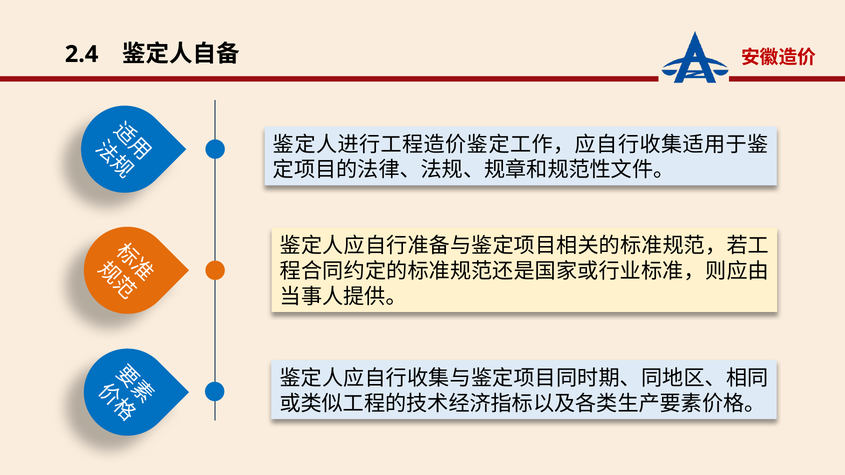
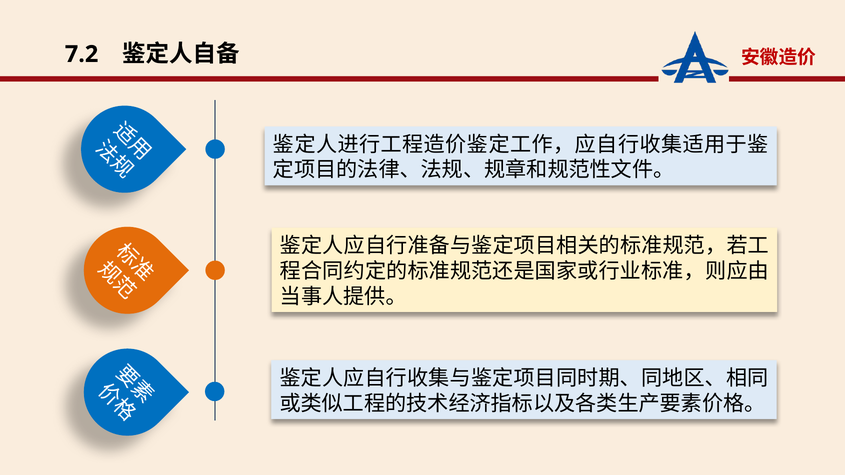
2.4: 2.4 -> 7.2
